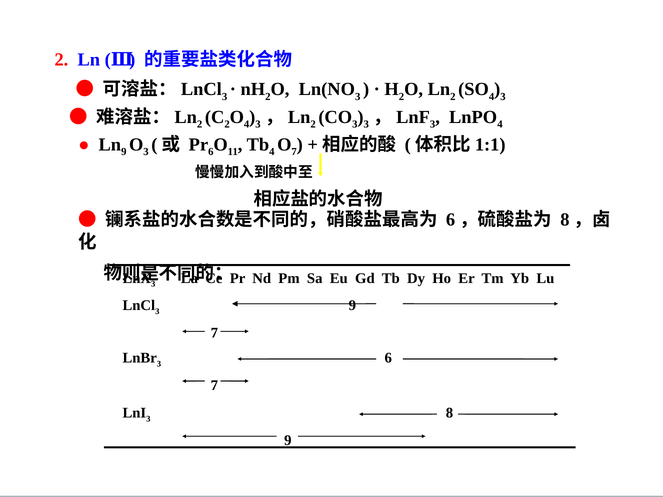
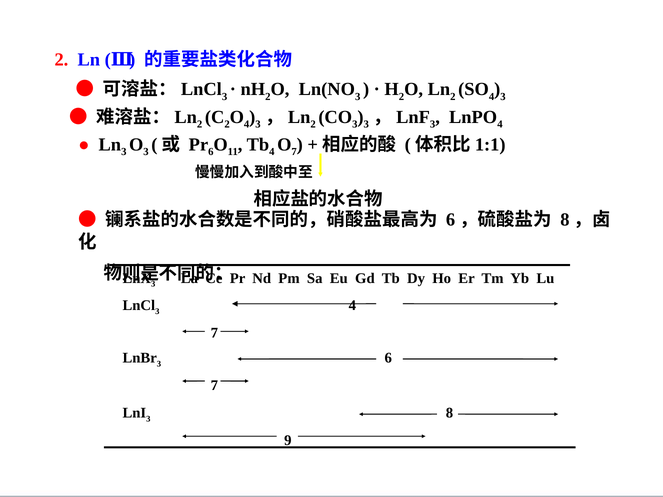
Ln 9: 9 -> 3
9 at (352, 306): 9 -> 4
